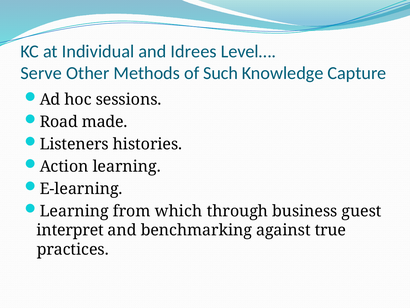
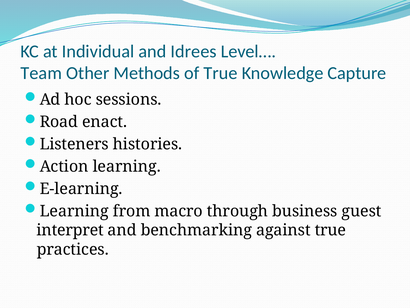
Serve: Serve -> Team
of Such: Such -> True
made: made -> enact
which: which -> macro
